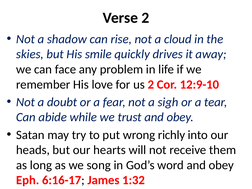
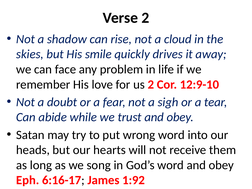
wrong richly: richly -> word
1:32: 1:32 -> 1:92
